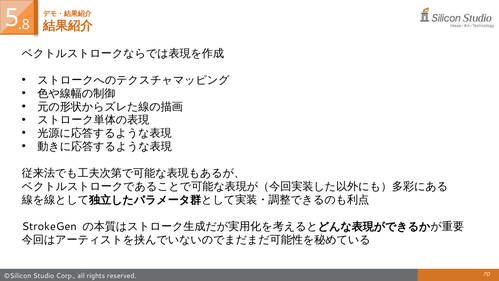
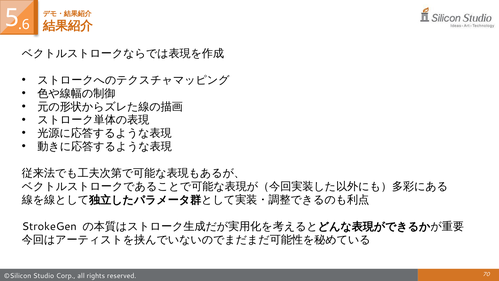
.8: .8 -> .6
